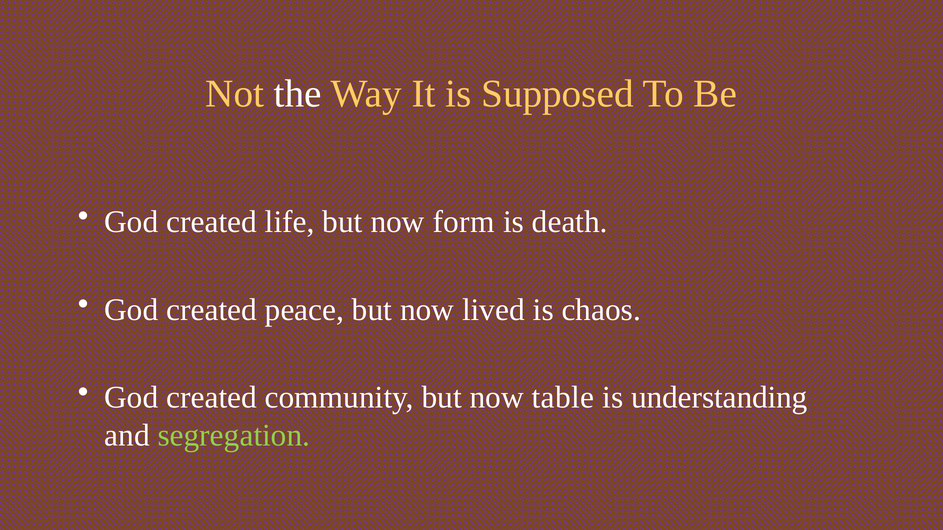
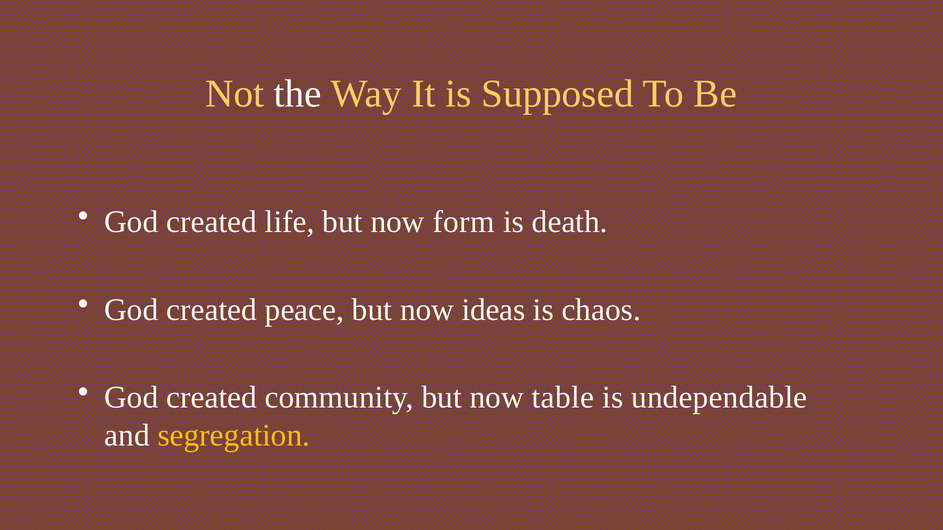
lived: lived -> ideas
understanding: understanding -> undependable
segregation colour: light green -> yellow
